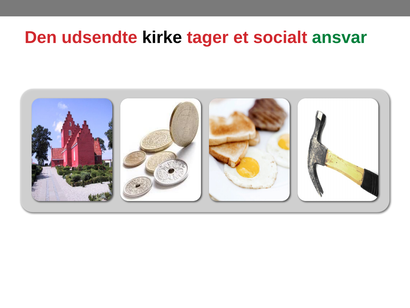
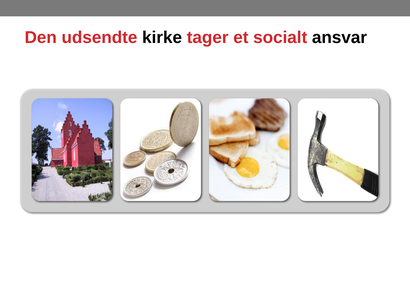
ansvar colour: green -> black
